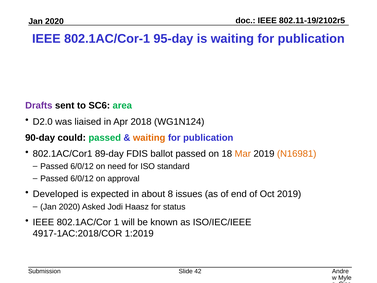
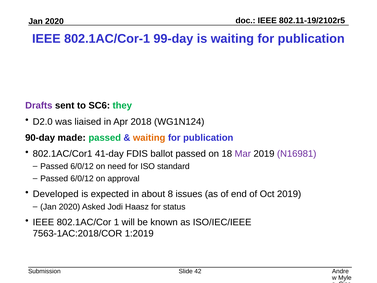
95-day: 95-day -> 99-day
area: area -> they
could: could -> made
89-day: 89-day -> 41-day
Mar colour: orange -> purple
N16981 colour: orange -> purple
4917-1AC:2018/COR: 4917-1AC:2018/COR -> 7563-1AC:2018/COR
